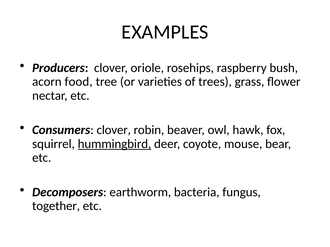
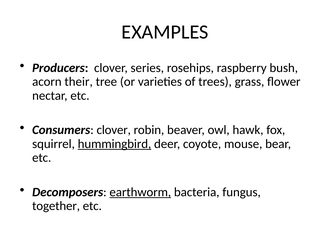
oriole: oriole -> series
food: food -> their
earthworm underline: none -> present
